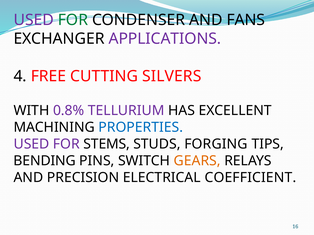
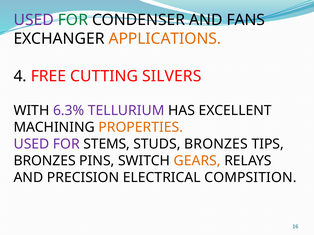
APPLICATIONS colour: purple -> orange
0.8%: 0.8% -> 6.3%
PROPERTIES colour: blue -> orange
STUDS FORGING: FORGING -> BRONZES
BENDING at (45, 161): BENDING -> BRONZES
COEFFICIENT: COEFFICIENT -> COMPSITION
